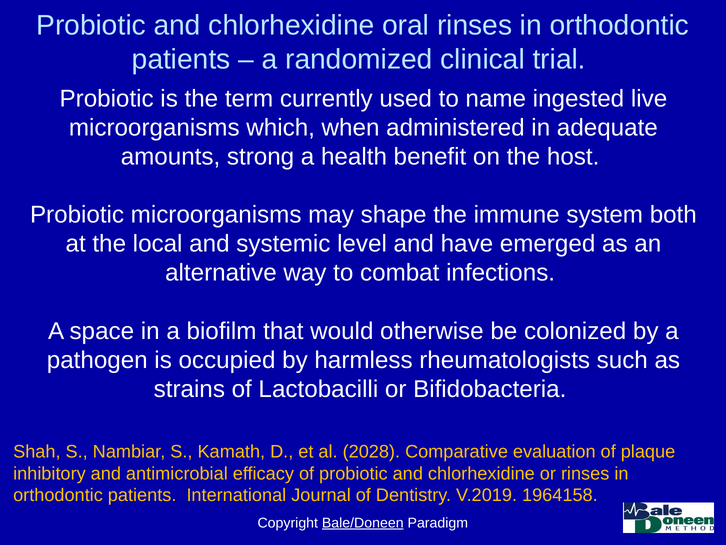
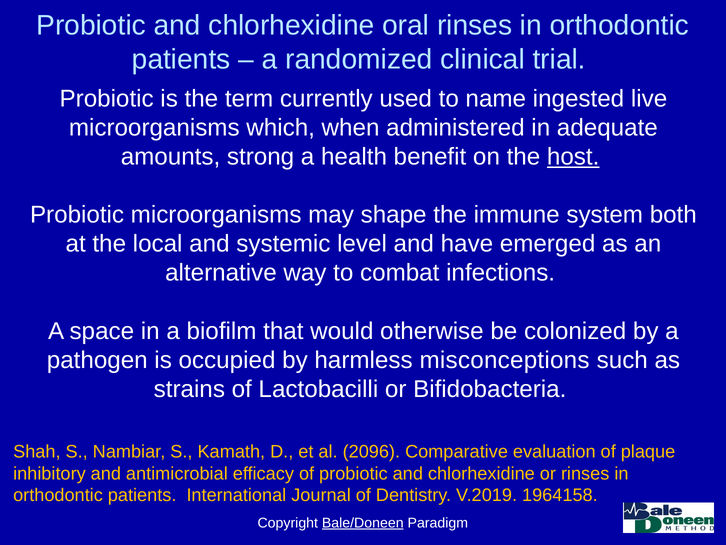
host underline: none -> present
rheumatologists: rheumatologists -> misconceptions
2028: 2028 -> 2096
